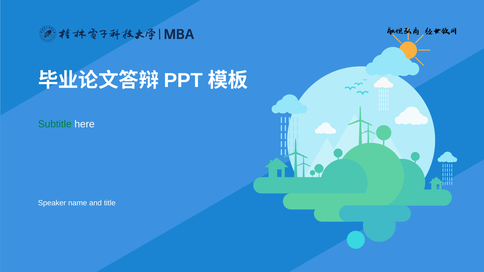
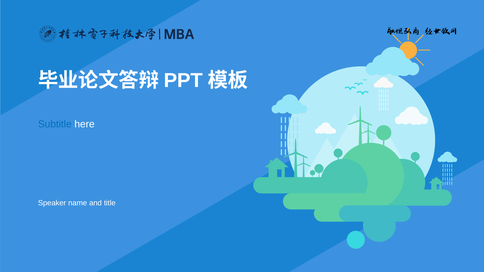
Subtitle colour: green -> blue
